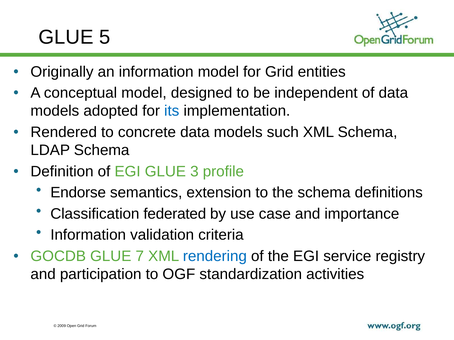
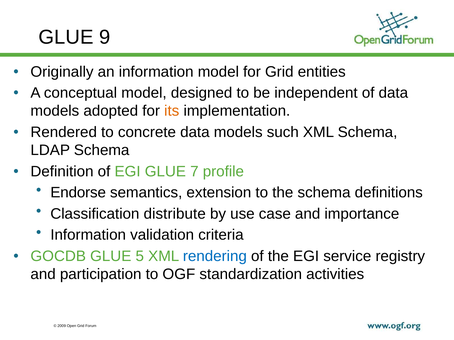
5: 5 -> 9
its colour: blue -> orange
3: 3 -> 7
federated: federated -> distribute
7: 7 -> 5
